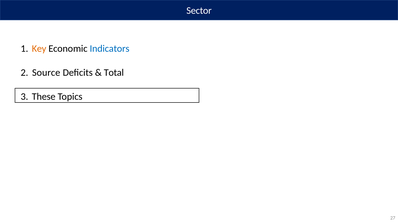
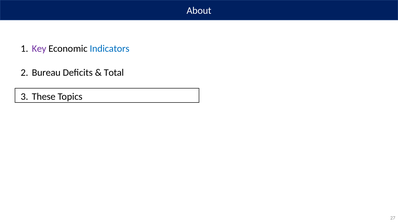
Sector: Sector -> About
Key colour: orange -> purple
Source: Source -> Bureau
